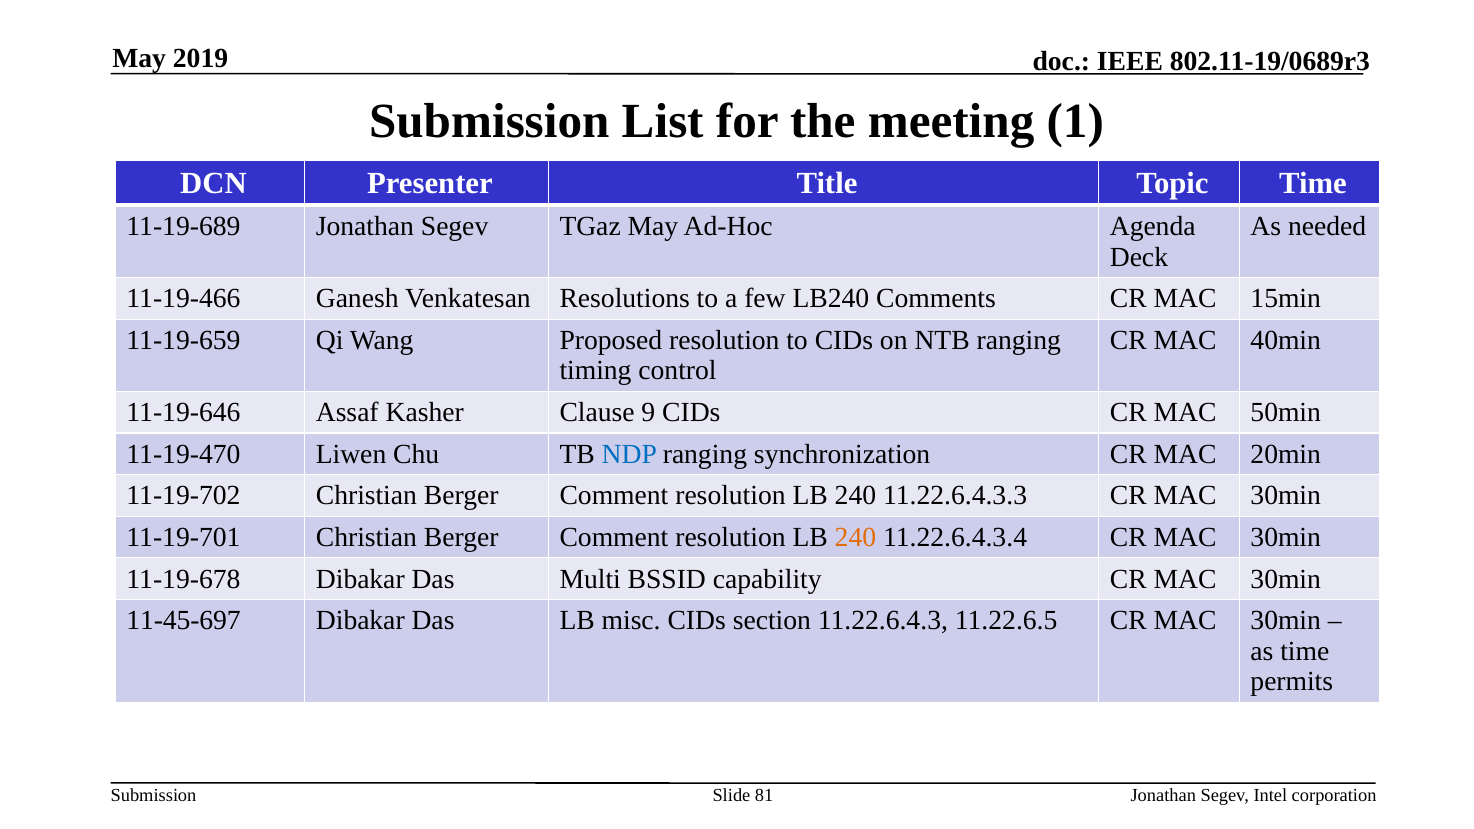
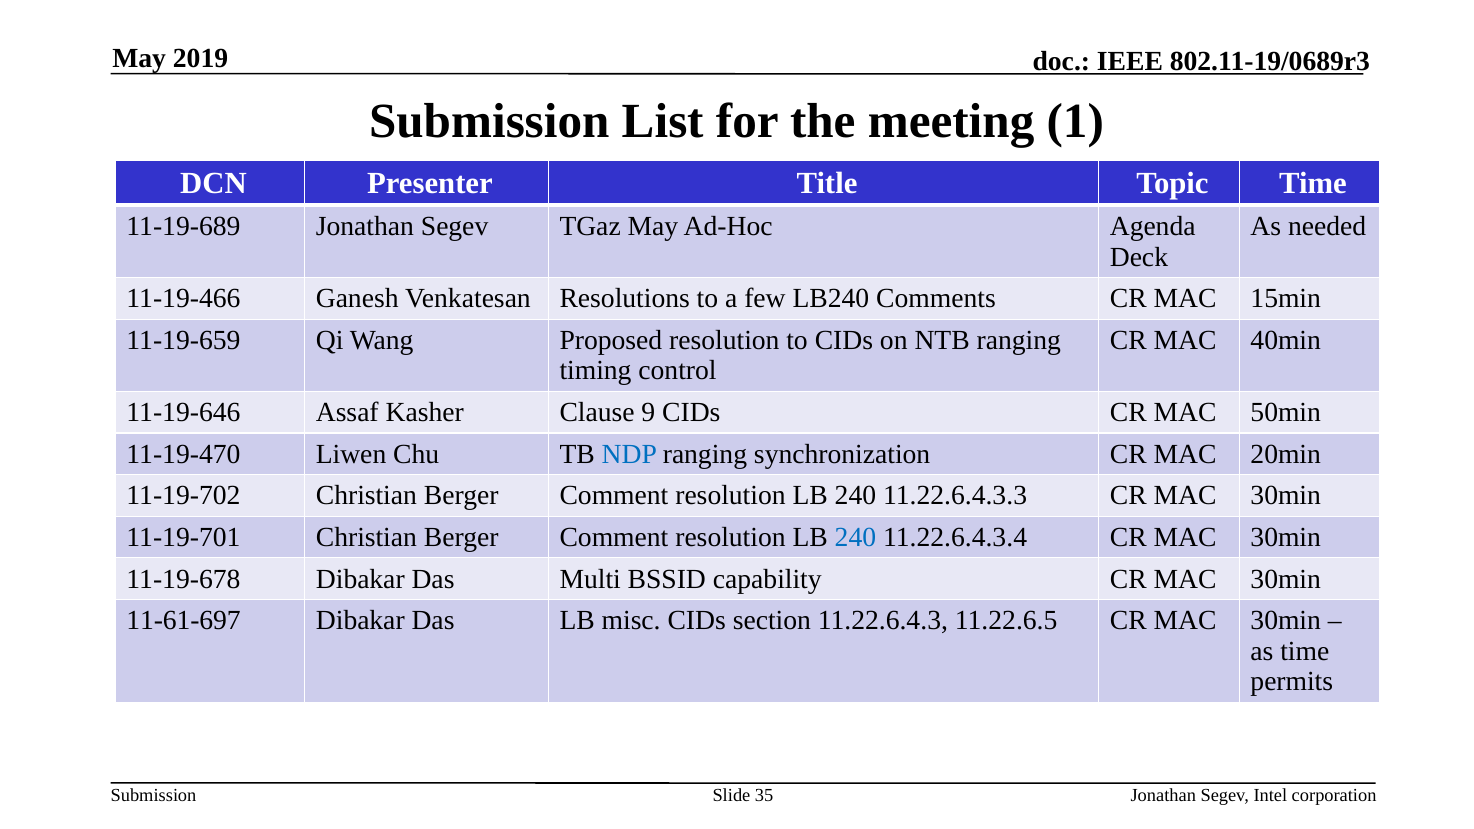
240 at (855, 537) colour: orange -> blue
11-45-697: 11-45-697 -> 11-61-697
81: 81 -> 35
